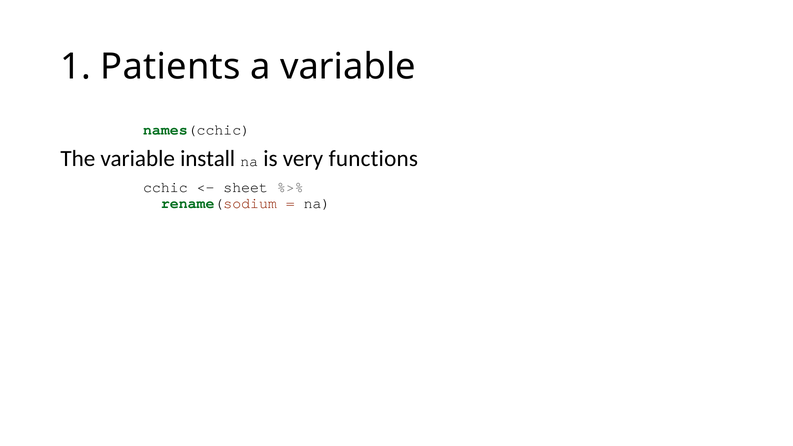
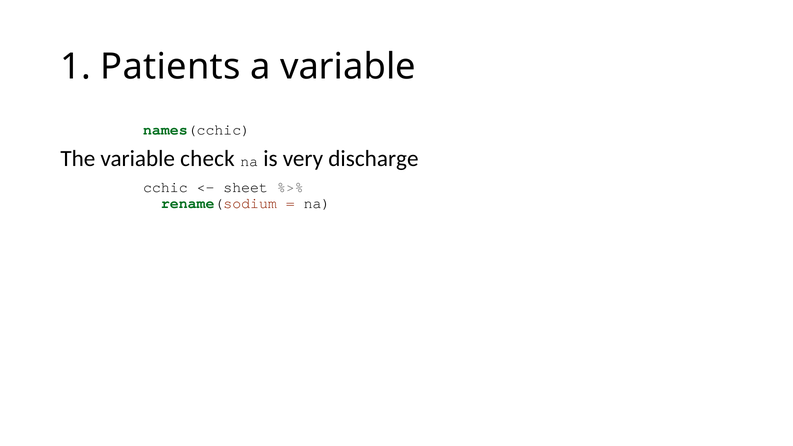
install: install -> check
functions: functions -> discharge
